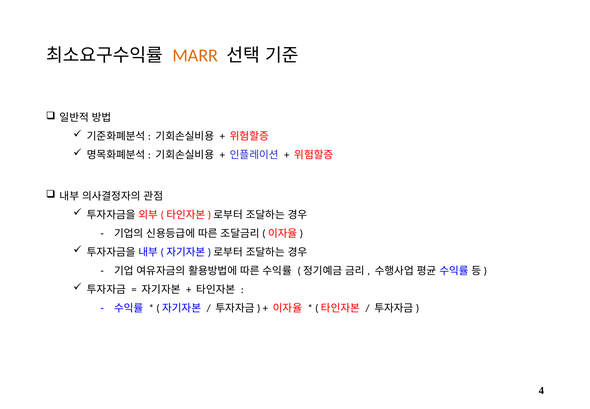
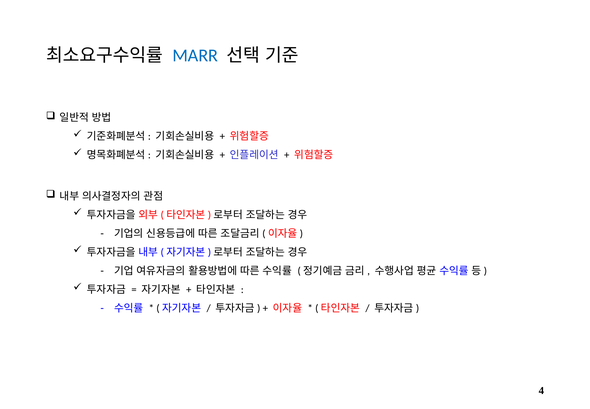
MARR colour: orange -> blue
